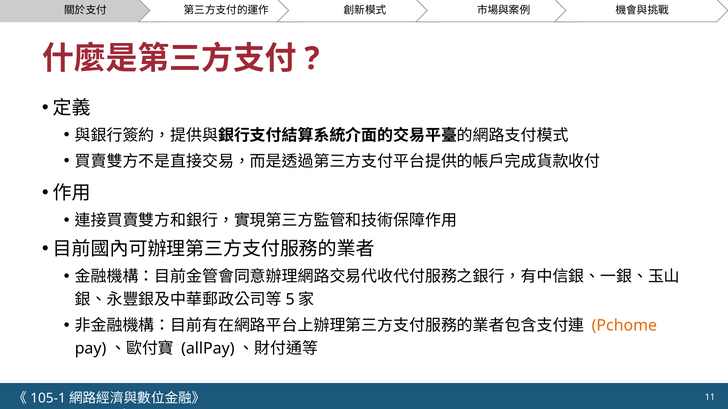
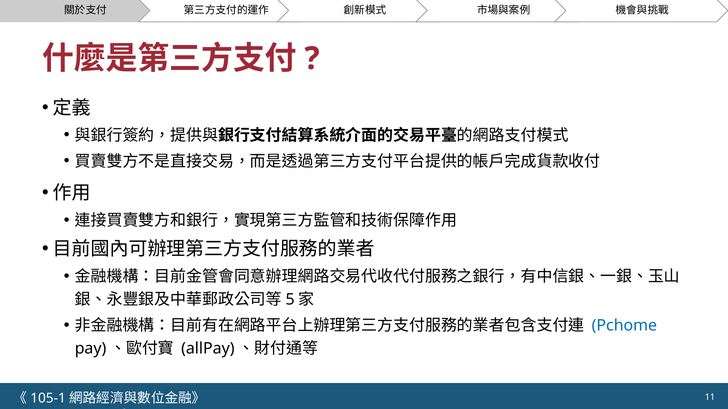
Pchome colour: orange -> blue
